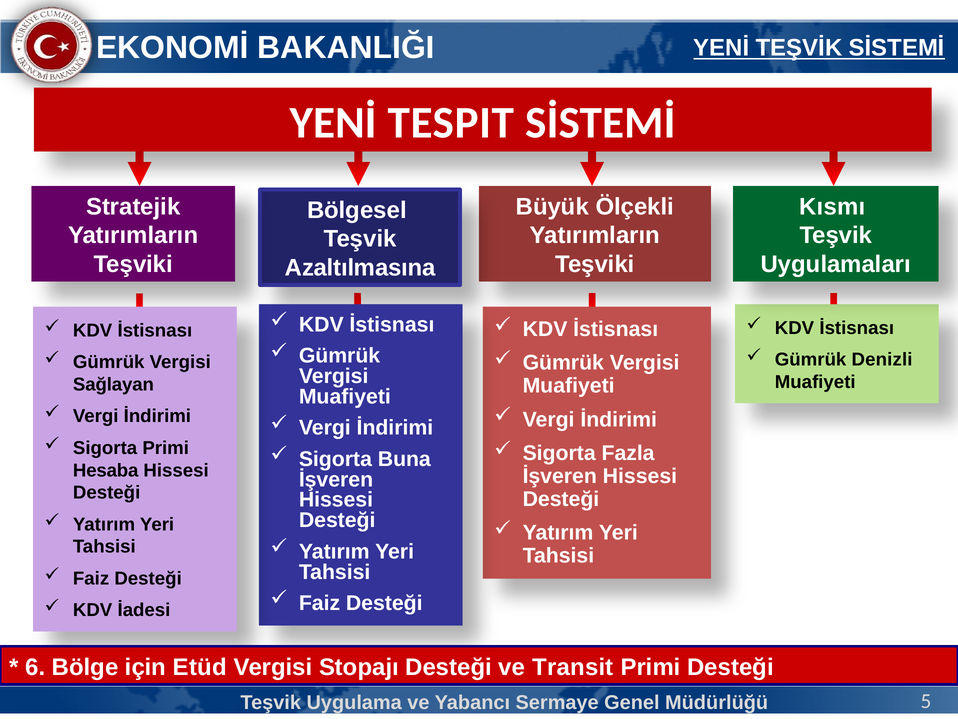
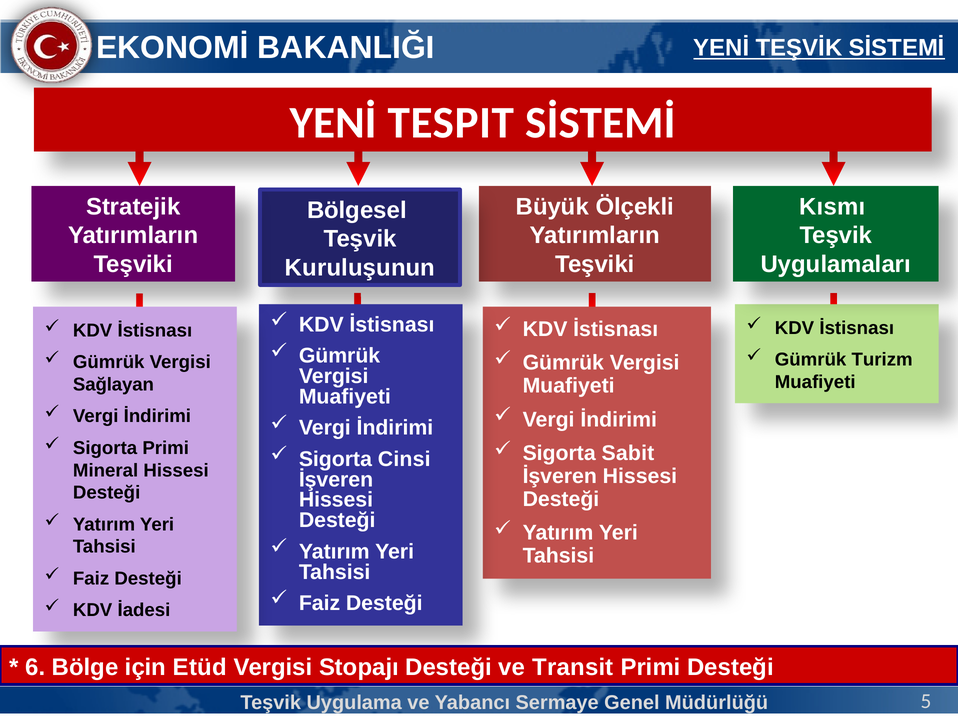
Azaltılmasına: Azaltılmasına -> Kuruluşunun
Denizli: Denizli -> Turizm
Fazla: Fazla -> Sabit
Buna: Buna -> Cinsi
Hesaba: Hesaba -> Mineral
